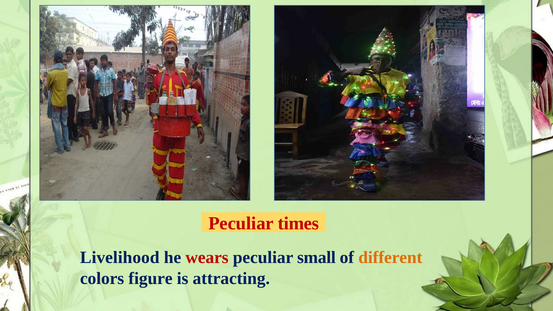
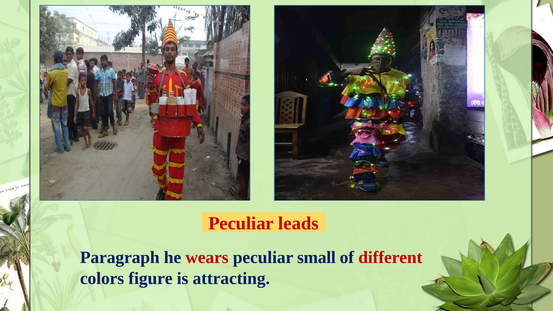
times: times -> leads
Livelihood: Livelihood -> Paragraph
different colour: orange -> red
